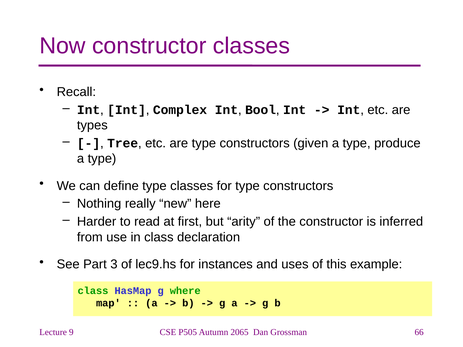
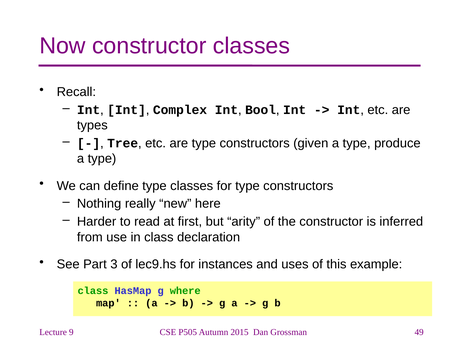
2065: 2065 -> 2015
66: 66 -> 49
